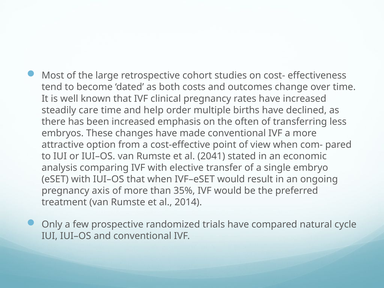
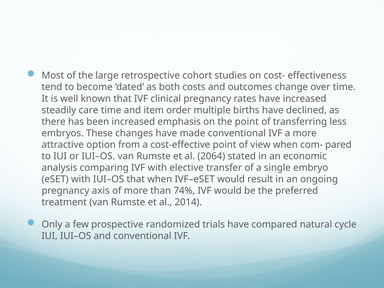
help: help -> item
the often: often -> point
2041: 2041 -> 2064
35%: 35% -> 74%
